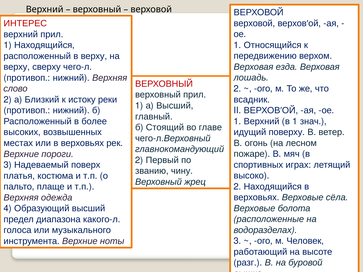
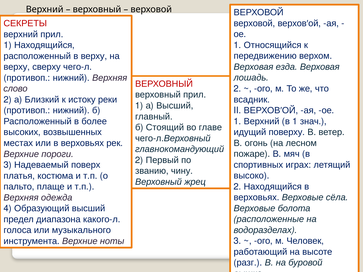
ИНТЕРЕС: ИНТЕРЕС -> СЕКРЕТЫ
